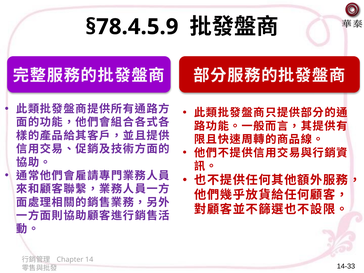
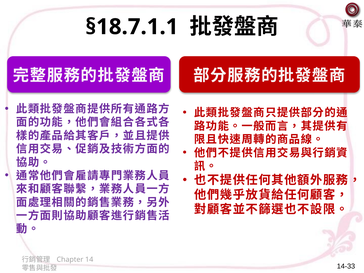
§78.4.5.9: §78.4.5.9 -> §18.7.1.1
